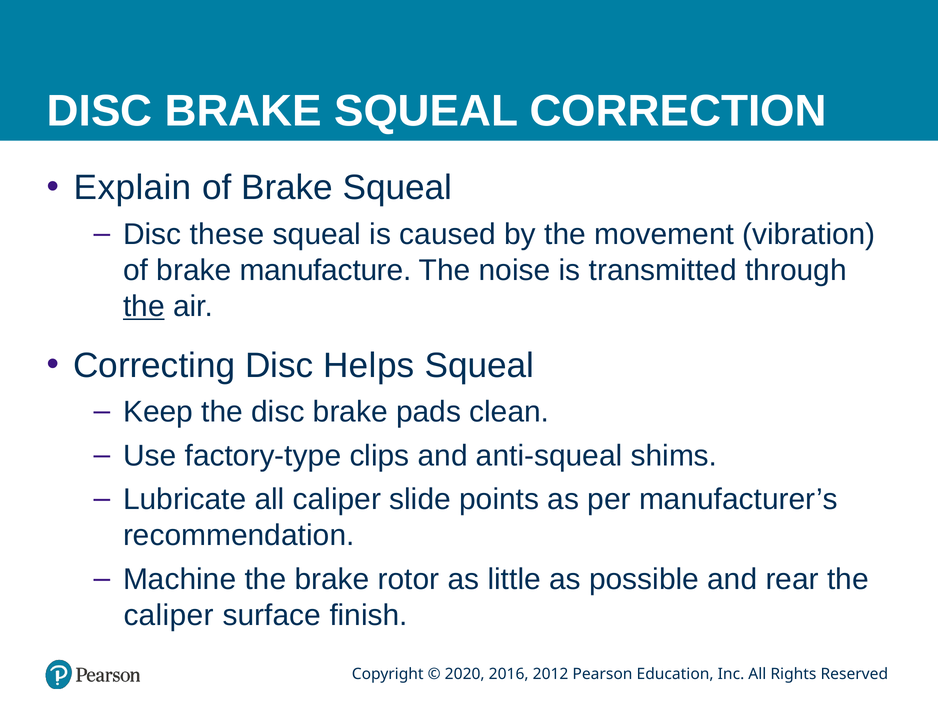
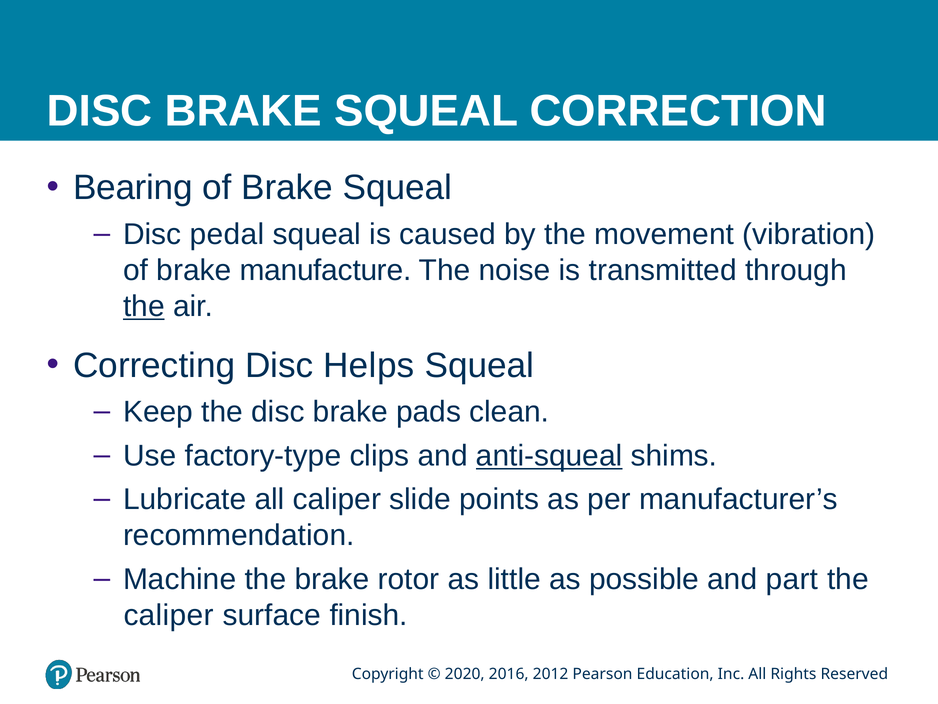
Explain: Explain -> Bearing
these: these -> pedal
anti-squeal underline: none -> present
rear: rear -> part
